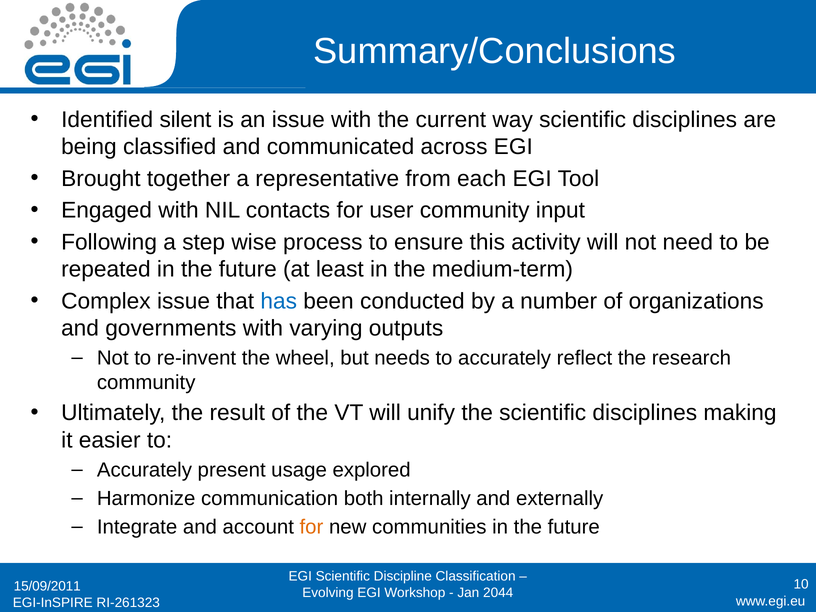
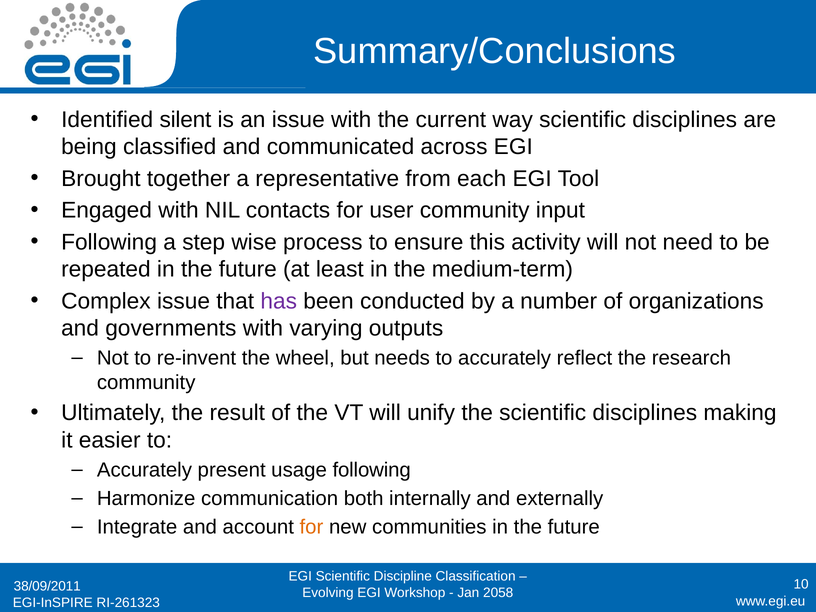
has colour: blue -> purple
usage explored: explored -> following
15/09/2011: 15/09/2011 -> 38/09/2011
2044: 2044 -> 2058
